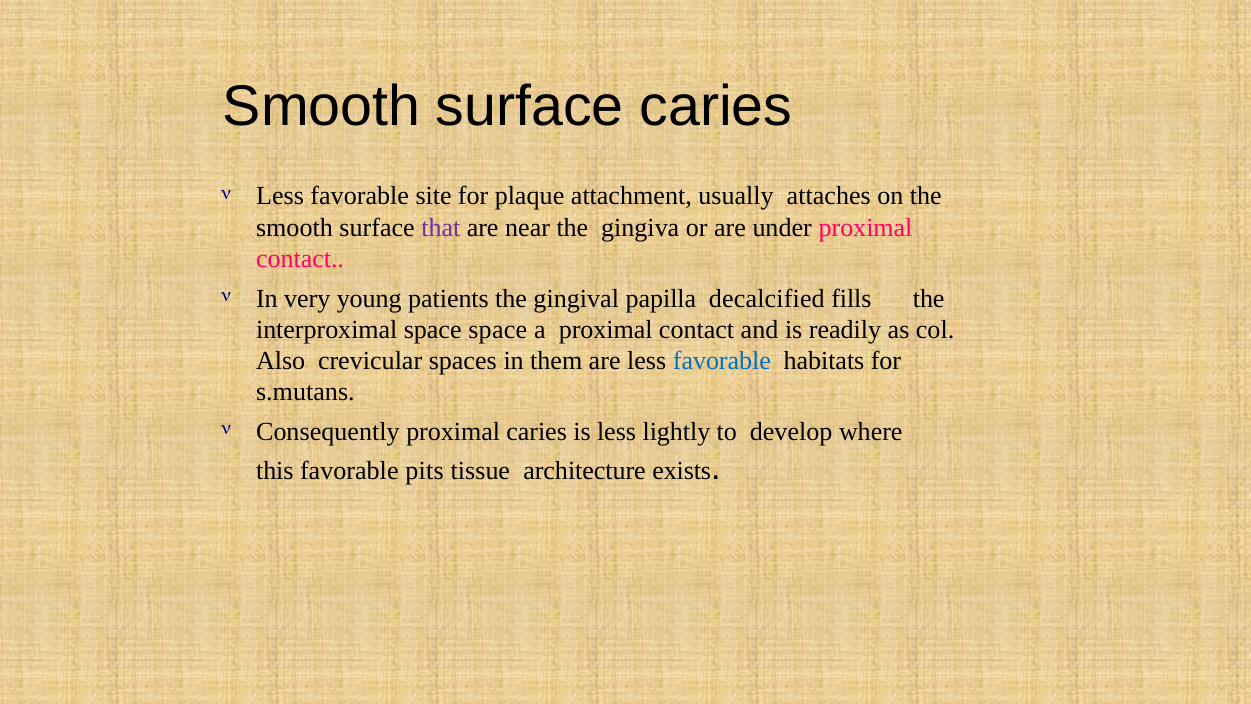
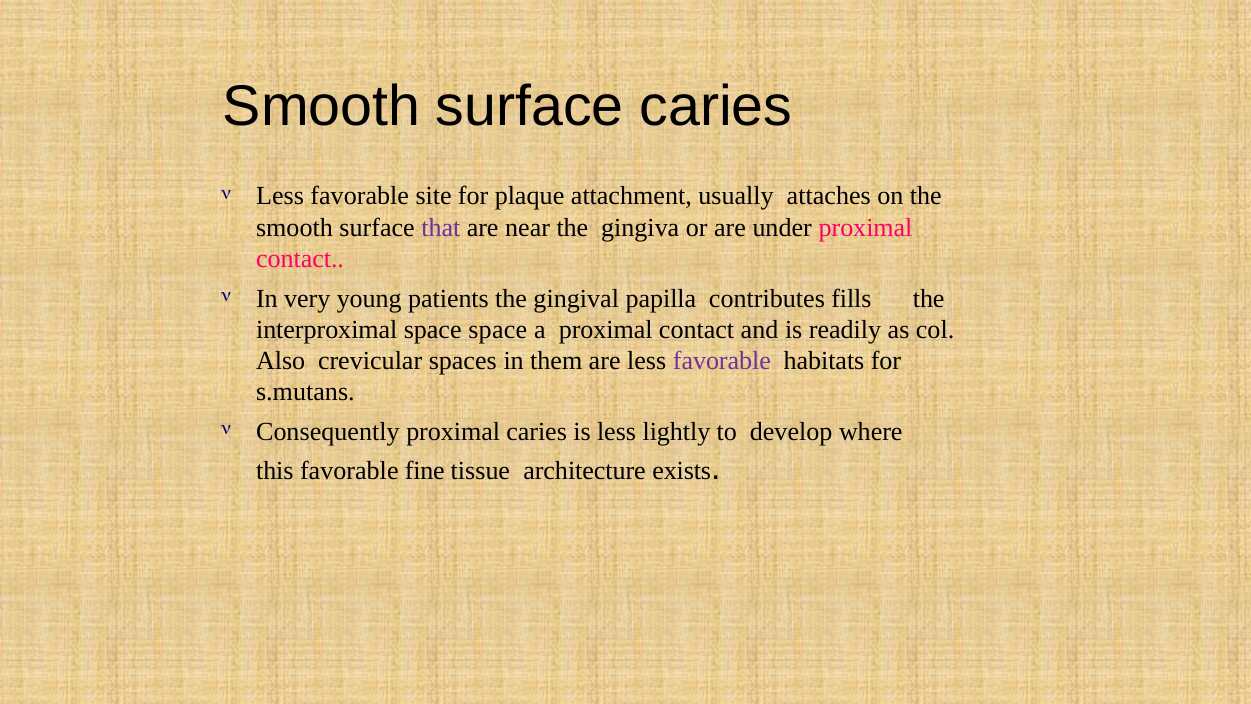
decalcified: decalcified -> contributes
favorable at (722, 361) colour: blue -> purple
pits: pits -> fine
